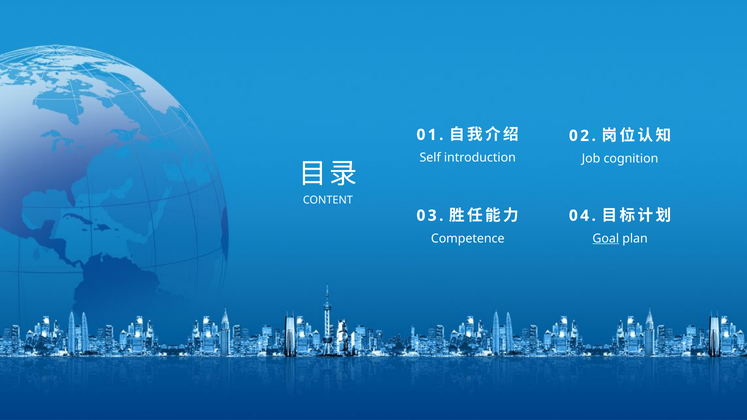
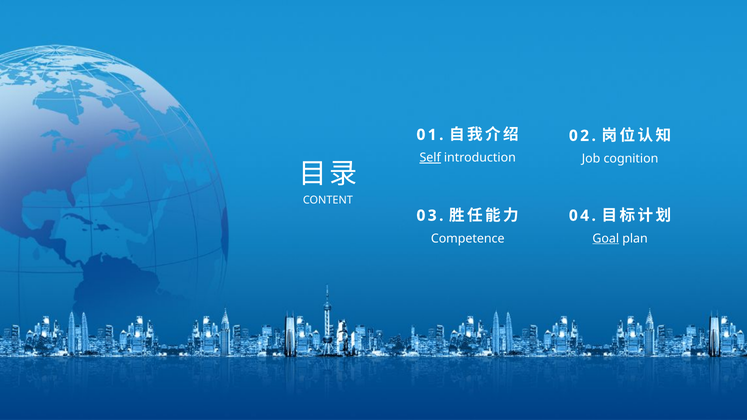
Self underline: none -> present
